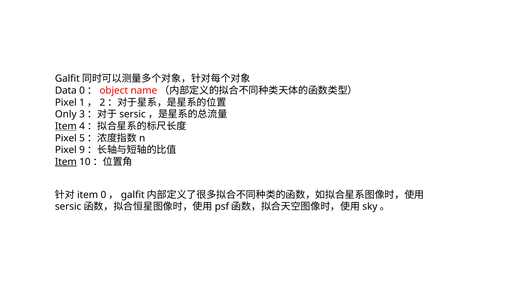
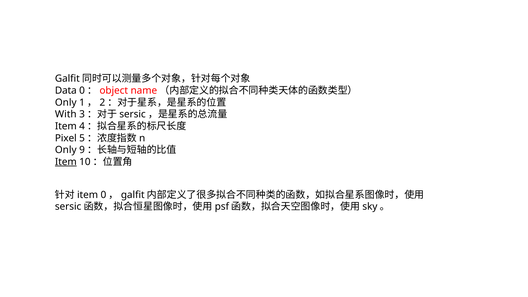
Pixel at (66, 102): Pixel -> Only
Only: Only -> With
Item at (66, 126) underline: present -> none
Pixel at (66, 150): Pixel -> Only
